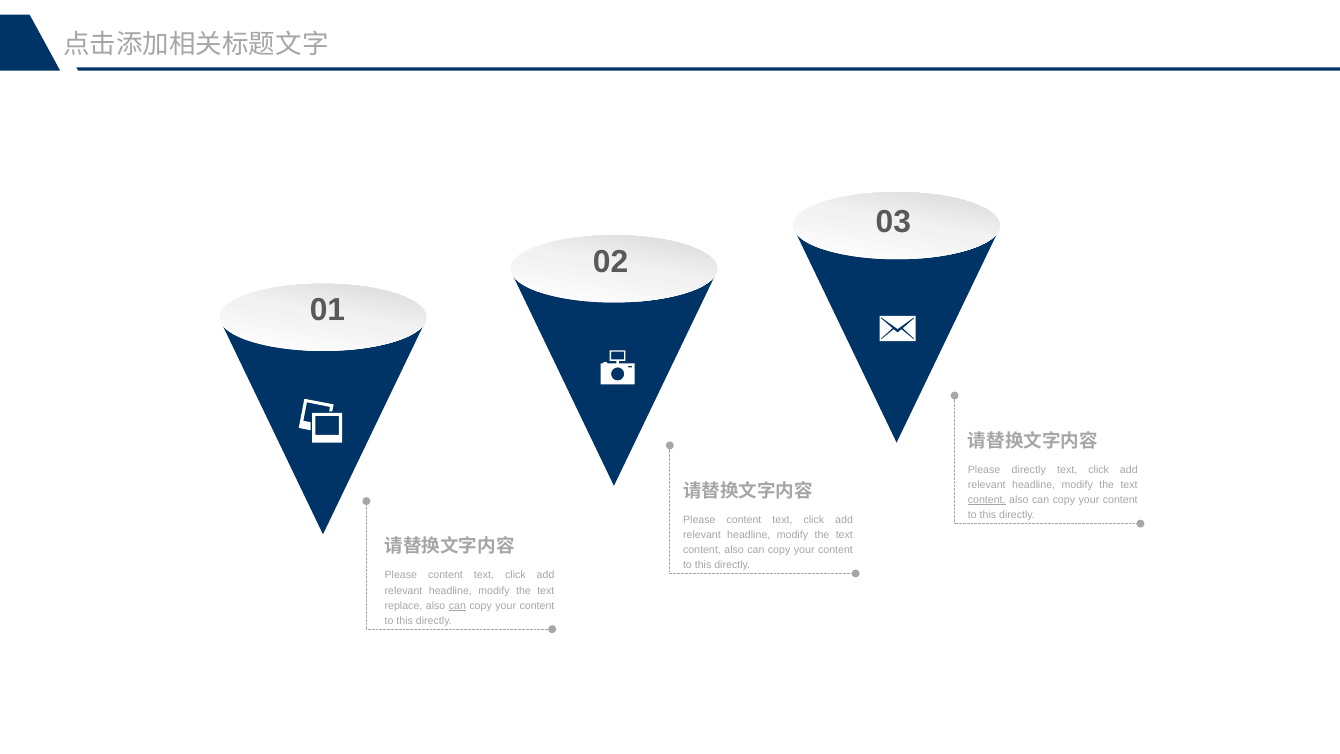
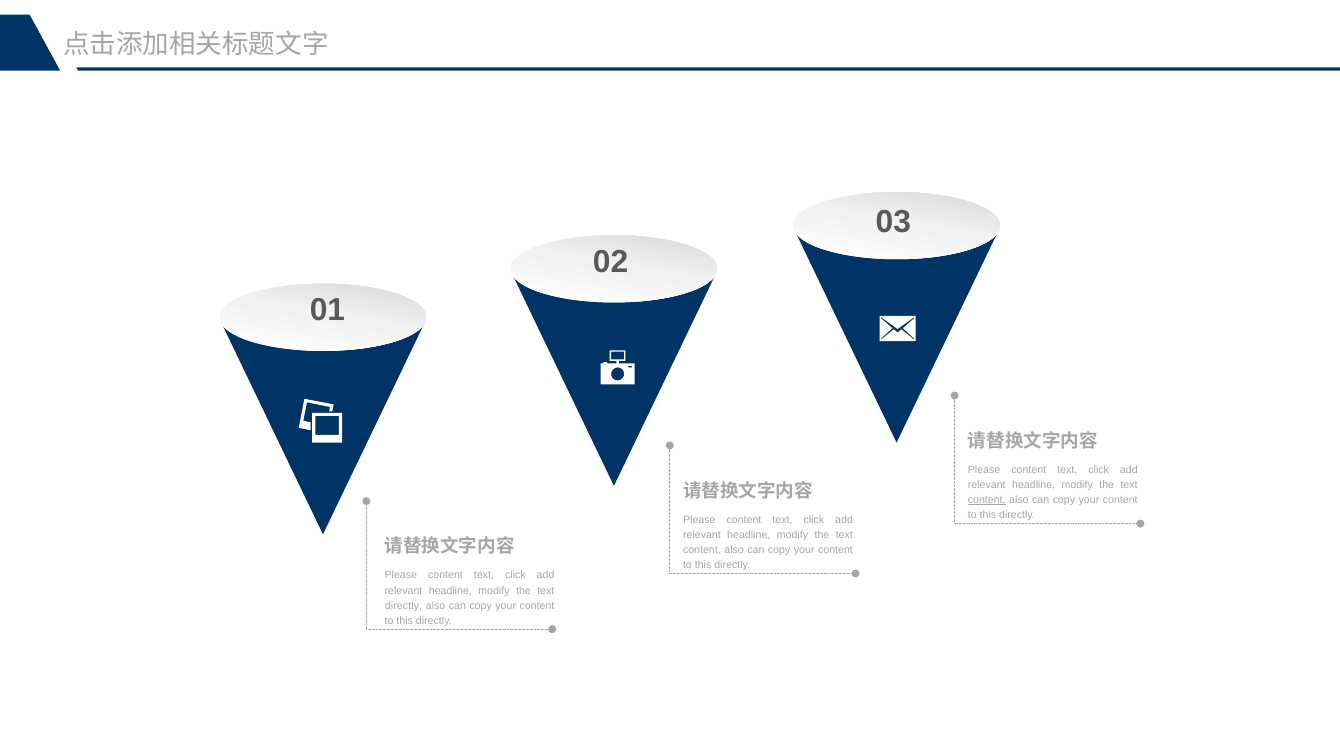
directly at (1029, 470): directly -> content
replace at (403, 605): replace -> directly
can at (457, 605) underline: present -> none
